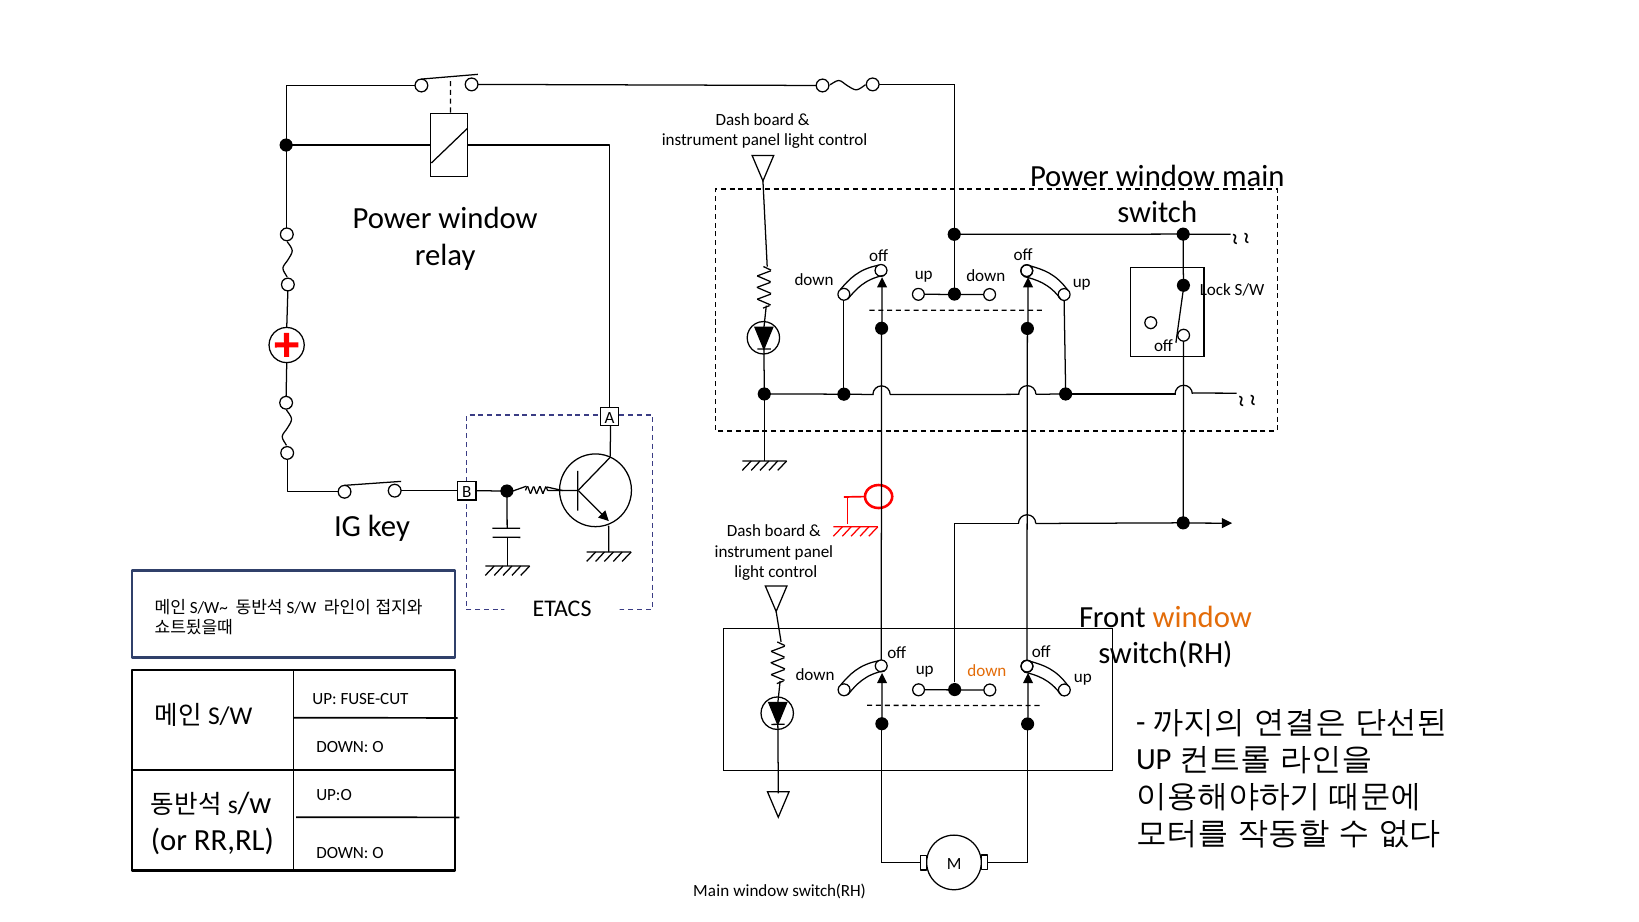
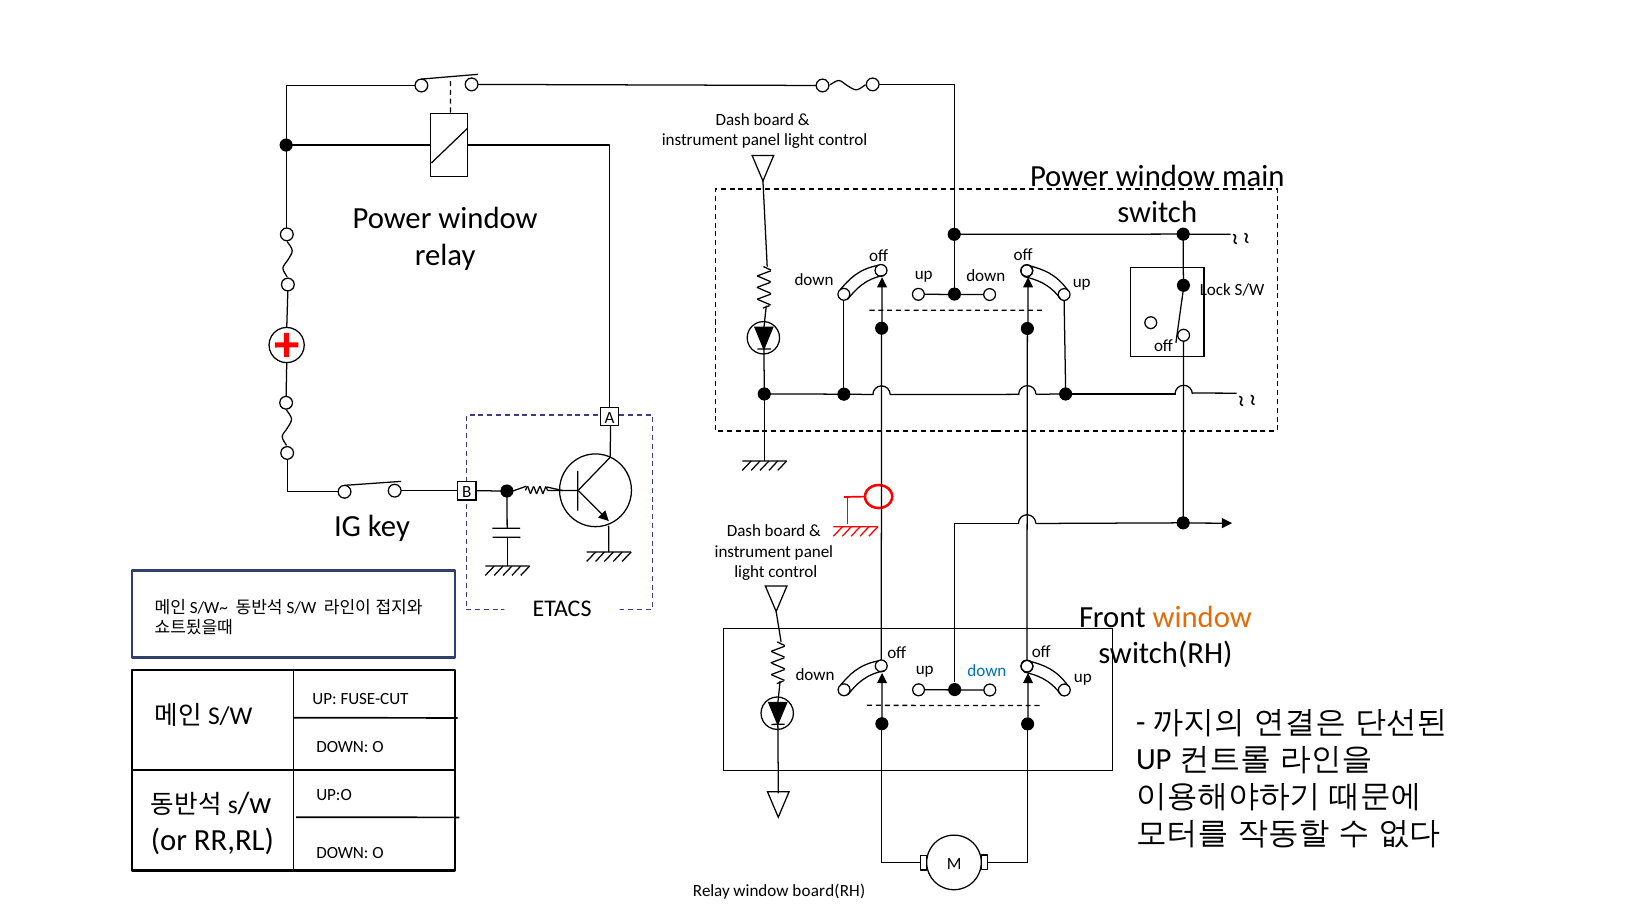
down at (987, 671) colour: orange -> blue
Main at (711, 891): Main -> Relay
switch(RH at (829, 891): switch(RH -> board(RH
